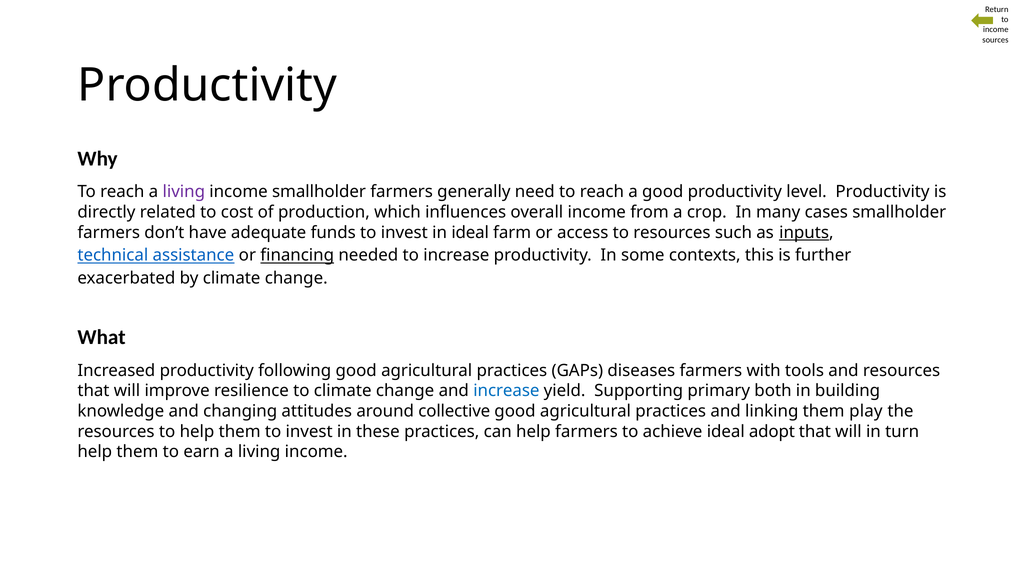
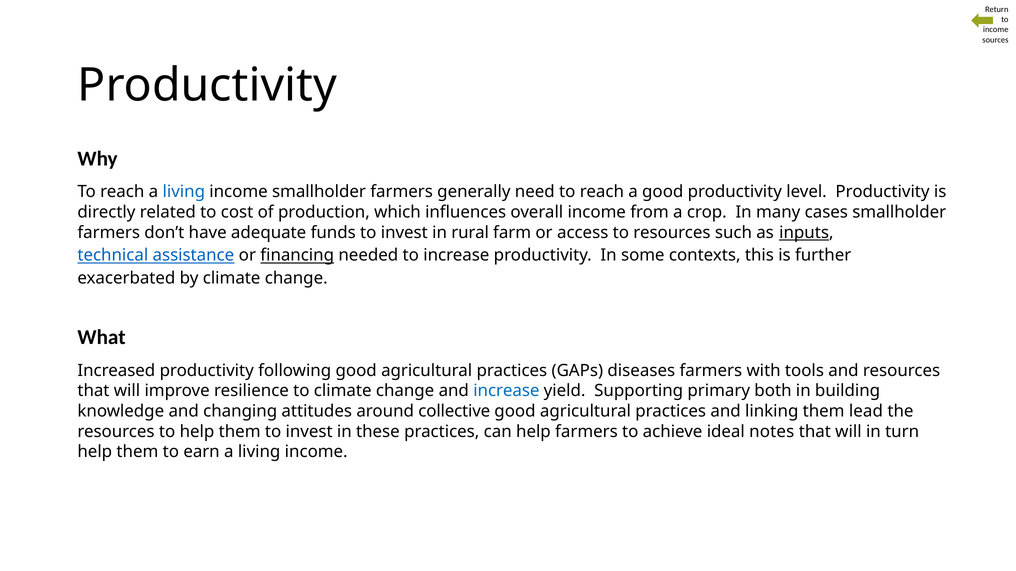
living at (184, 192) colour: purple -> blue
in ideal: ideal -> rural
play: play -> lead
adopt: adopt -> notes
